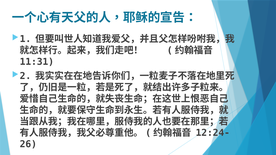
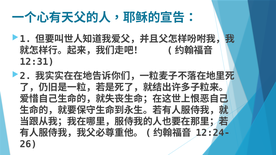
11:31: 11:31 -> 12:31
